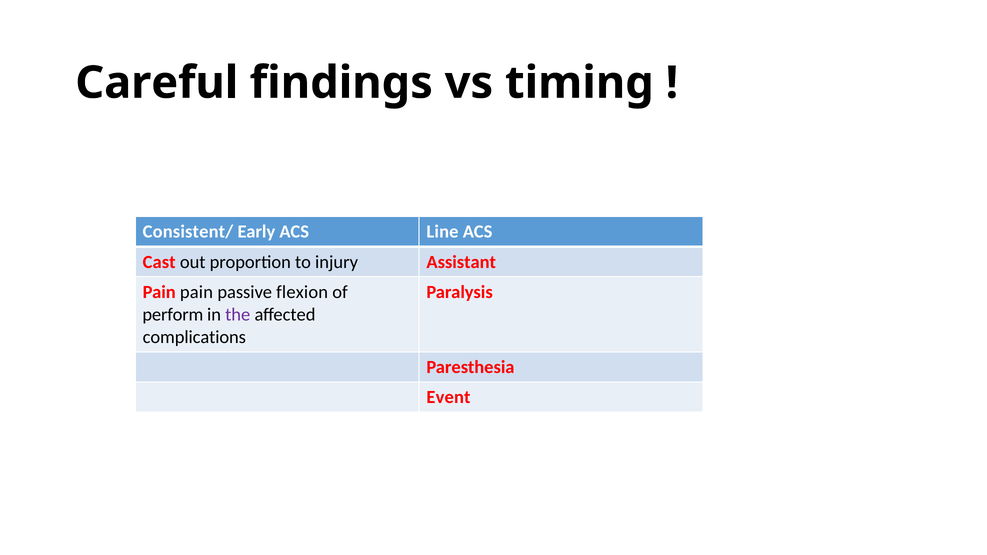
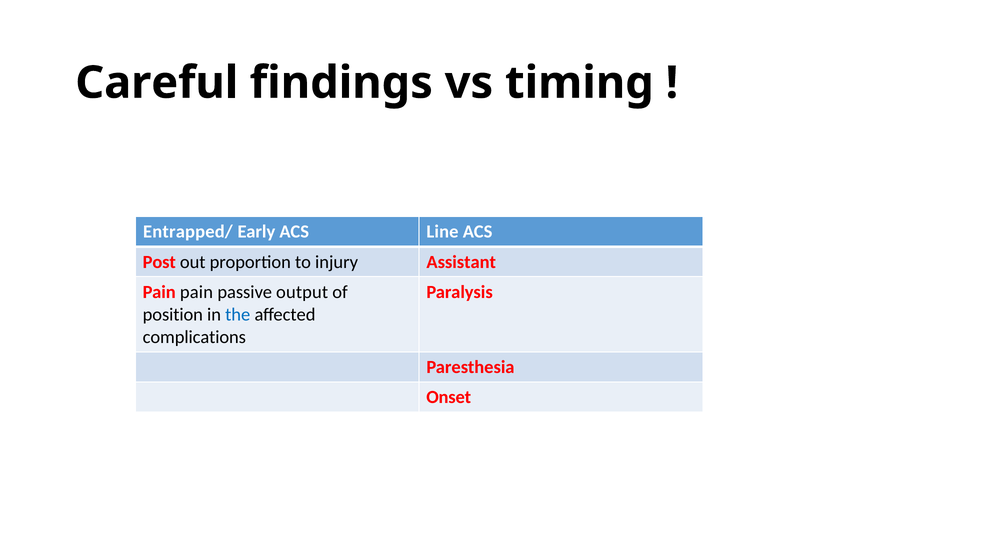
Consistent/: Consistent/ -> Entrapped/
Cast: Cast -> Post
flexion: flexion -> output
perform: perform -> position
the colour: purple -> blue
Event: Event -> Onset
